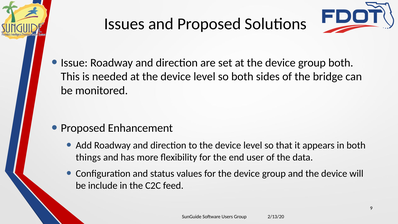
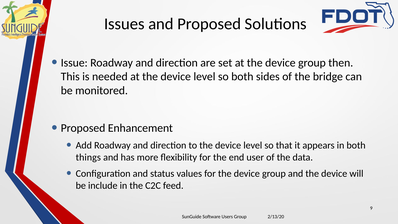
group both: both -> then
